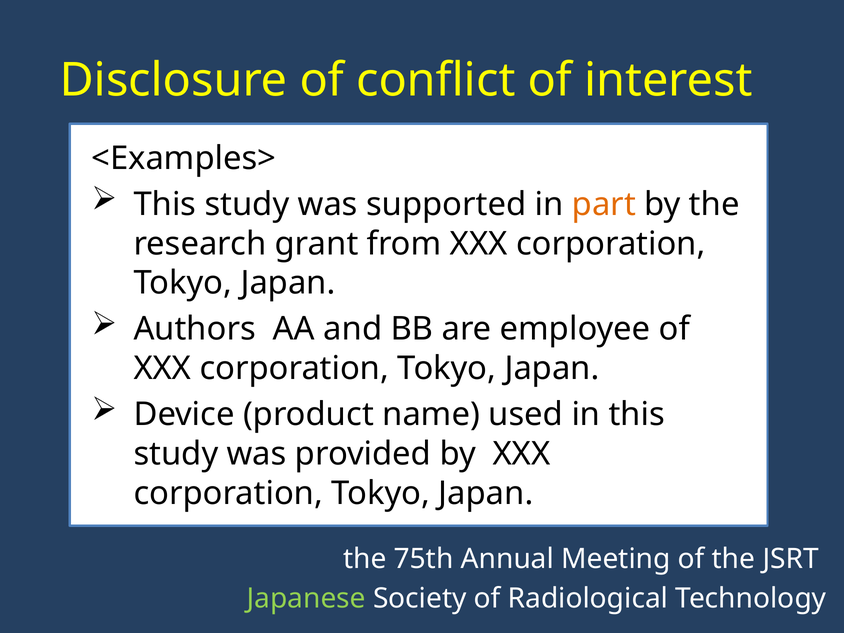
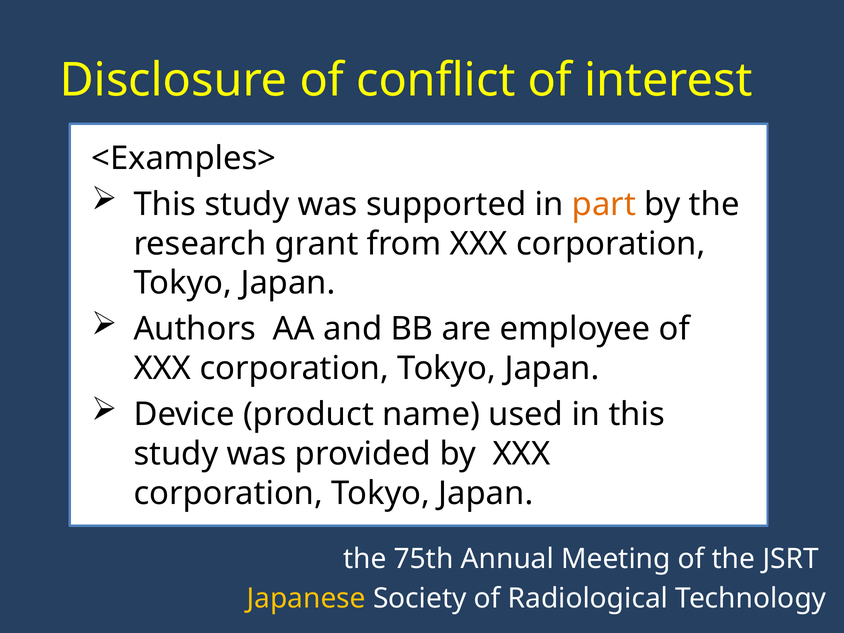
Japanese colour: light green -> yellow
